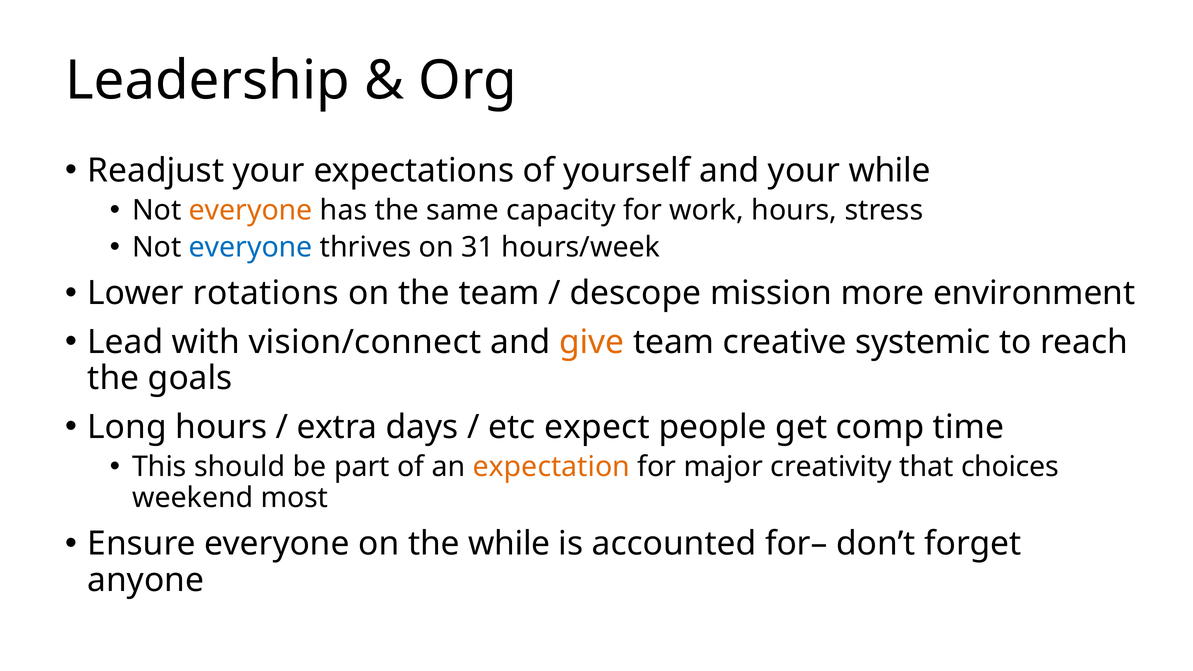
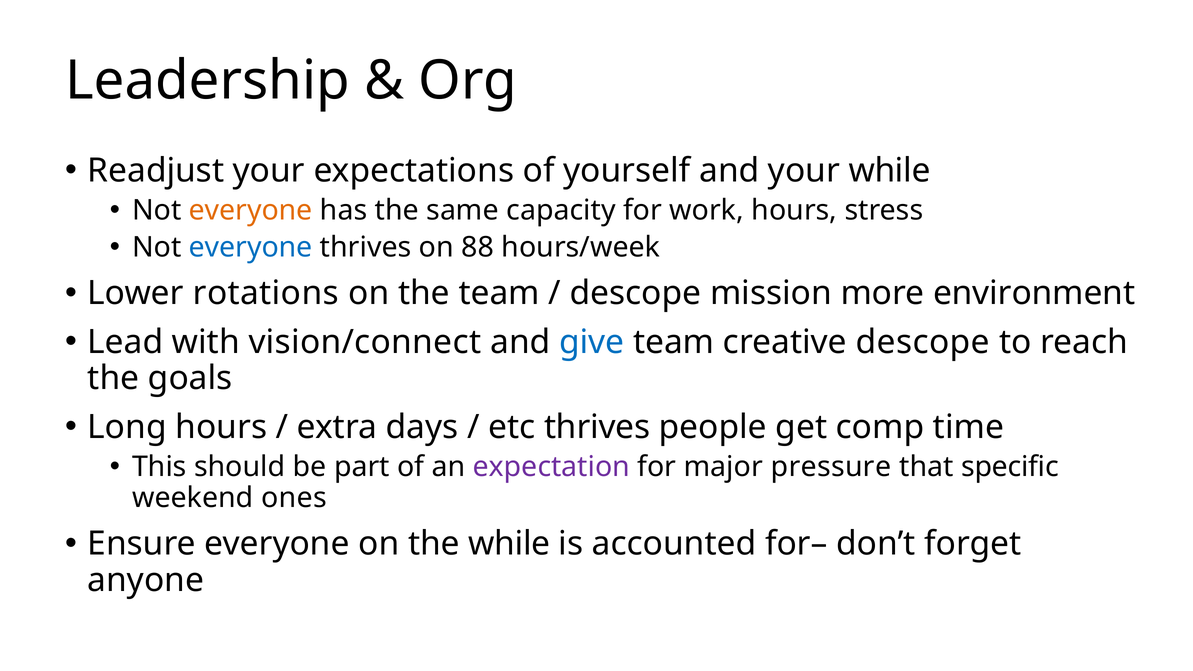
31: 31 -> 88
give colour: orange -> blue
creative systemic: systemic -> descope
etc expect: expect -> thrives
expectation colour: orange -> purple
creativity: creativity -> pressure
choices: choices -> specific
most: most -> ones
